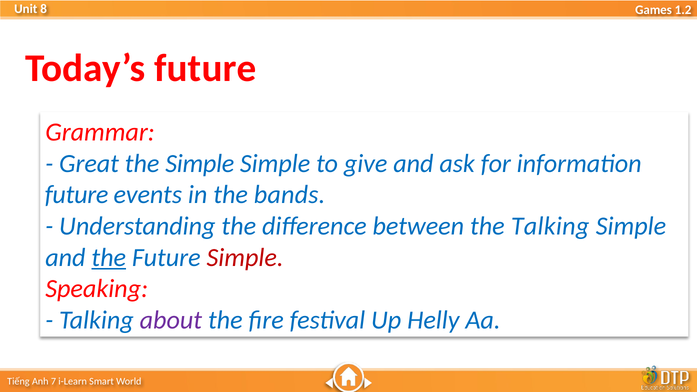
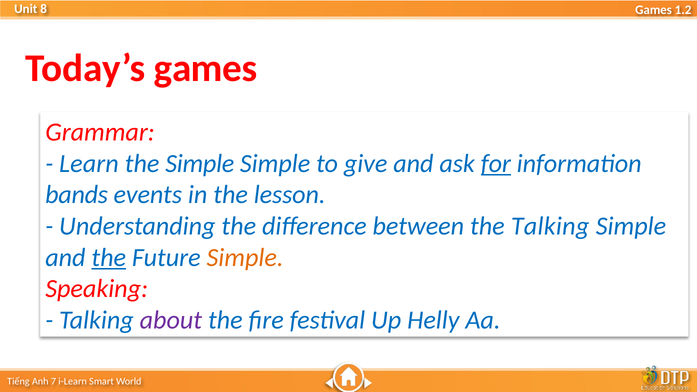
Today’s future: future -> games
Great: Great -> Learn
for underline: none -> present
future at (77, 195): future -> bands
bands: bands -> lesson
Simple at (245, 258) colour: red -> orange
